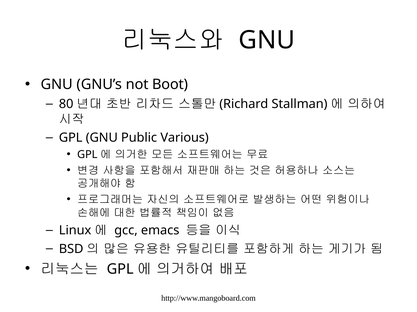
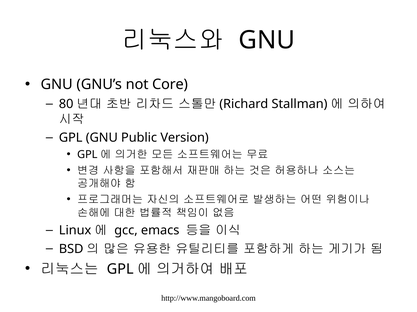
Boot: Boot -> Core
Various: Various -> Version
